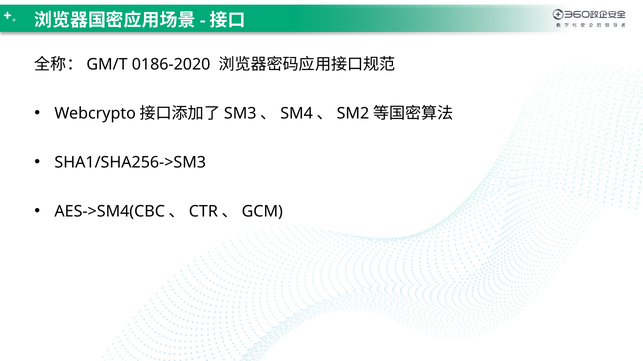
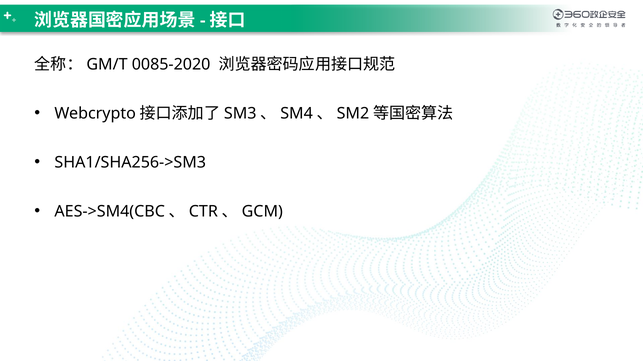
0186-2020: 0186-2020 -> 0085-2020
